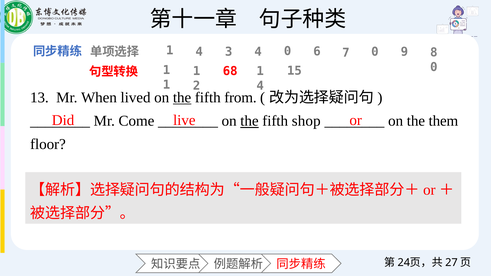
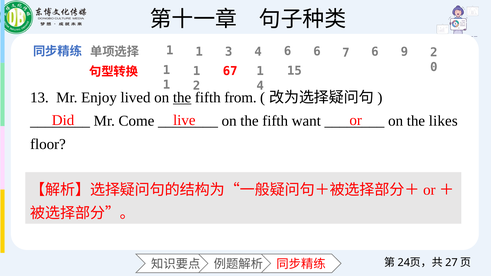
4 at (199, 52): 4 -> 1
4 0: 0 -> 6
7 0: 0 -> 6
9 8: 8 -> 2
68: 68 -> 67
When: When -> Enjoy
the at (249, 121) underline: present -> none
shop: shop -> want
them: them -> likes
